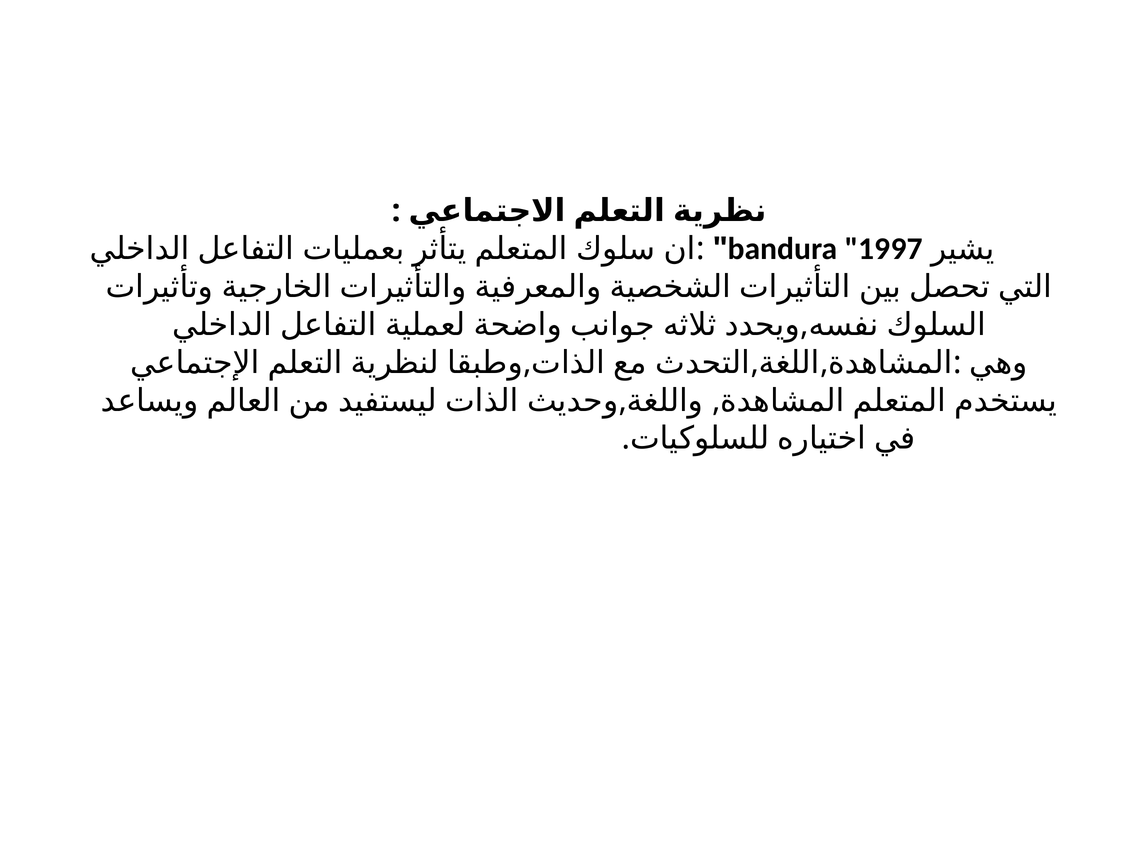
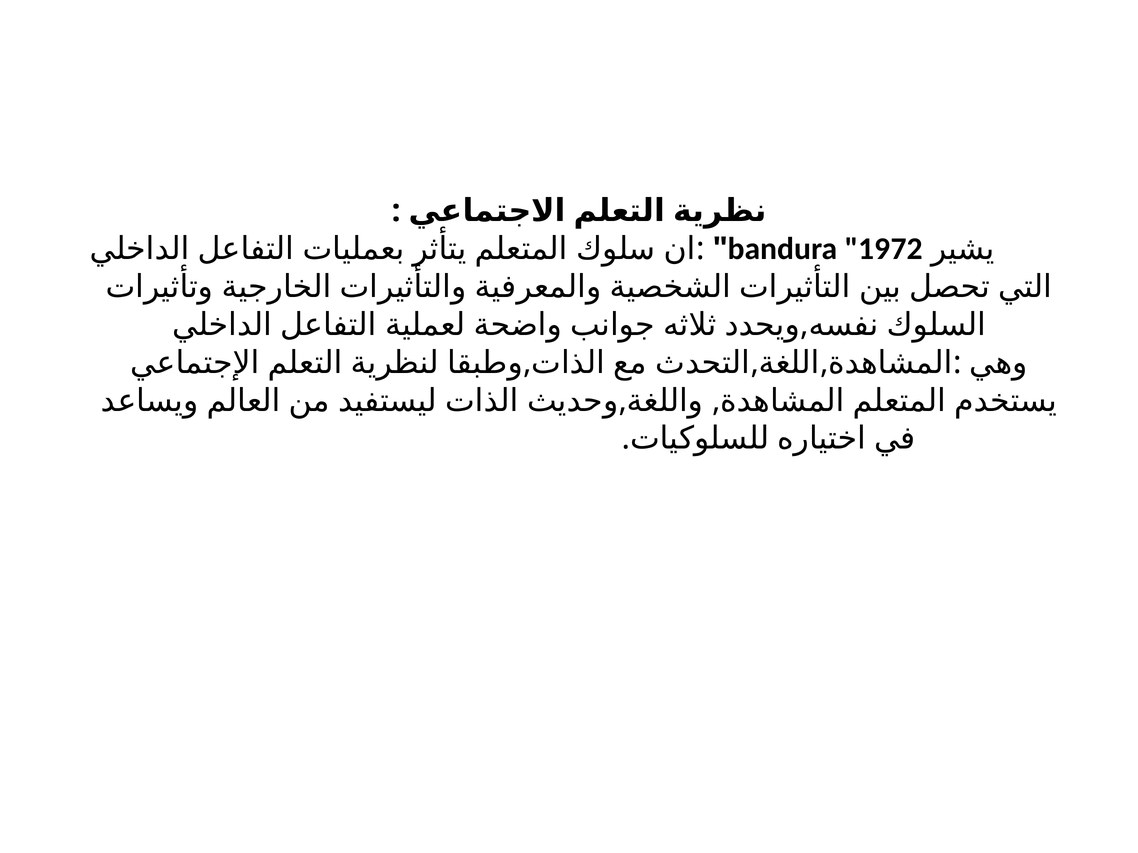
1997: 1997 -> 1972
